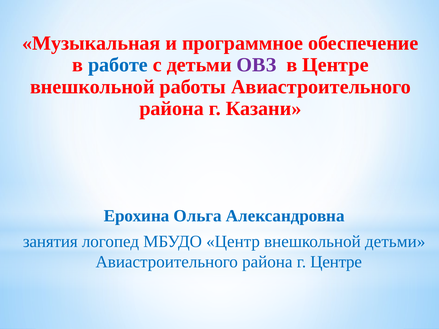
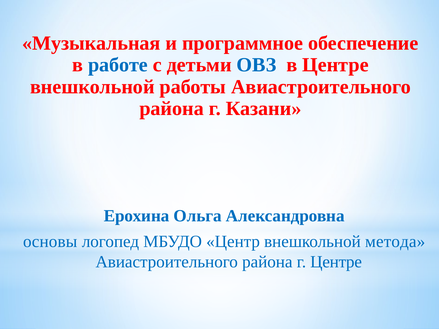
ОВЗ colour: purple -> blue
занятия: занятия -> основы
внешкольной детьми: детьми -> метода
